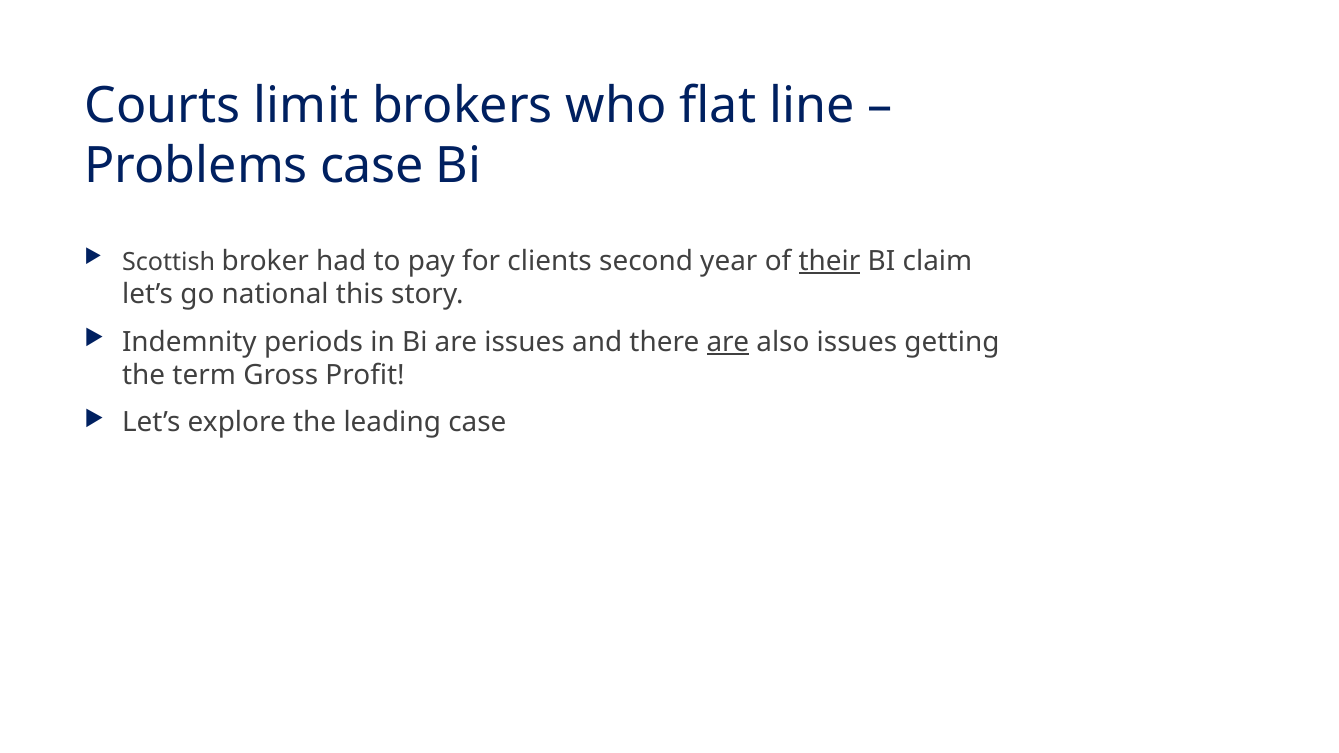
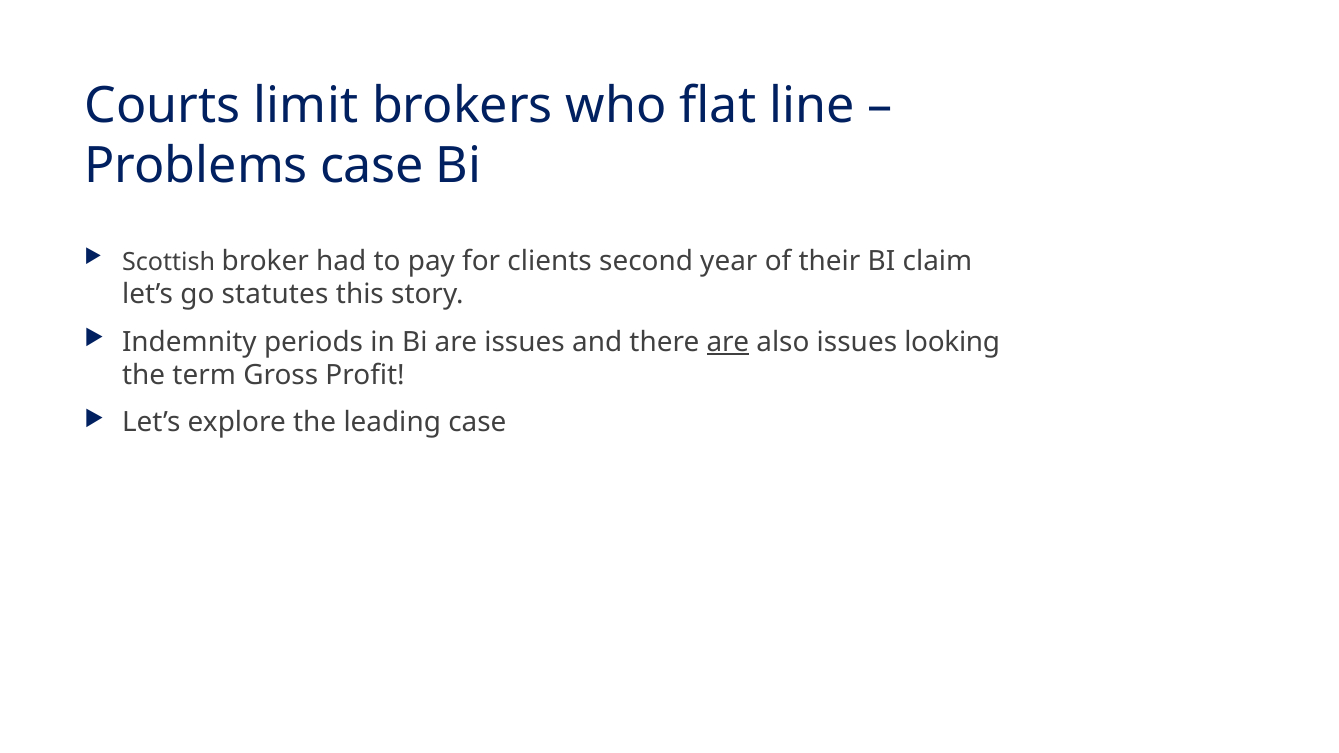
their underline: present -> none
national: national -> statutes
getting: getting -> looking
